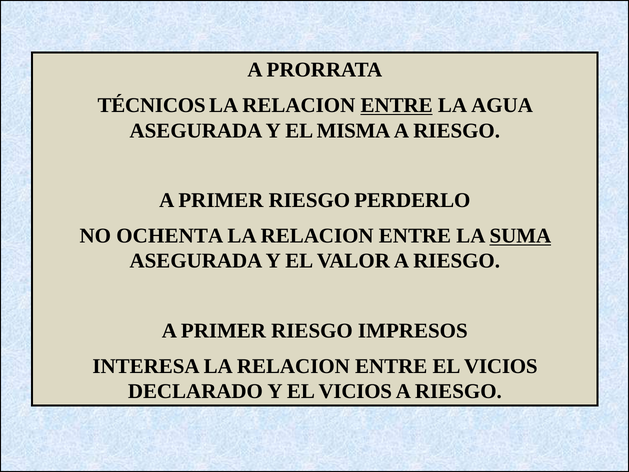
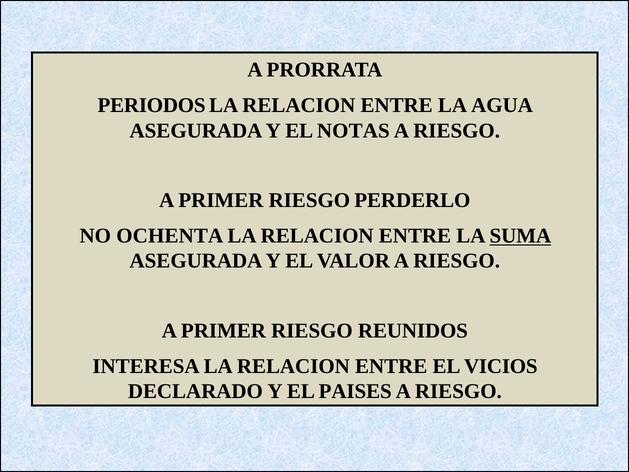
TÉCNICOS: TÉCNICOS -> PERIODOS
ENTRE at (397, 105) underline: present -> none
MISMA: MISMA -> NOTAS
IMPRESOS: IMPRESOS -> REUNIDOS
Y EL VICIOS: VICIOS -> PAISES
